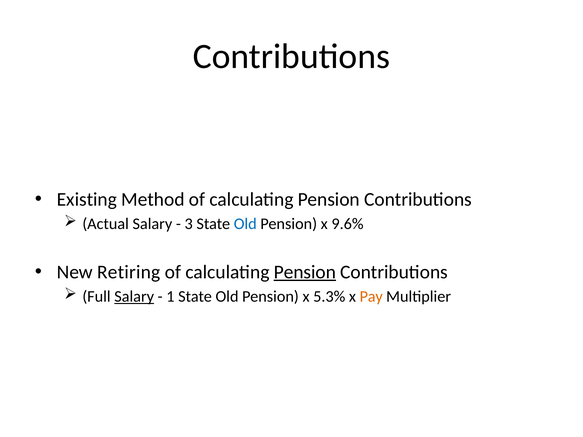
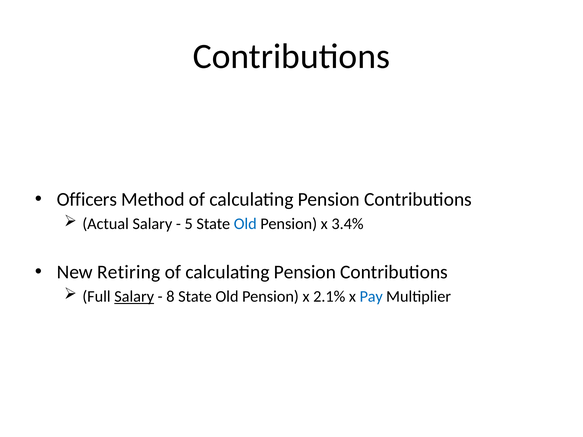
Existing: Existing -> Officers
3: 3 -> 5
9.6%: 9.6% -> 3.4%
Pension at (305, 272) underline: present -> none
1: 1 -> 8
5.3%: 5.3% -> 2.1%
Pay colour: orange -> blue
